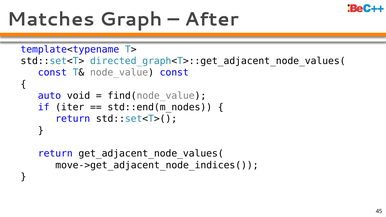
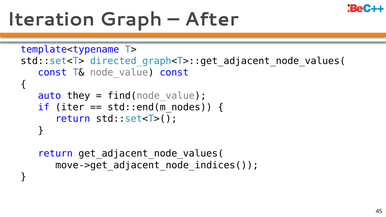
Matches: Matches -> Iteration
void: void -> they
